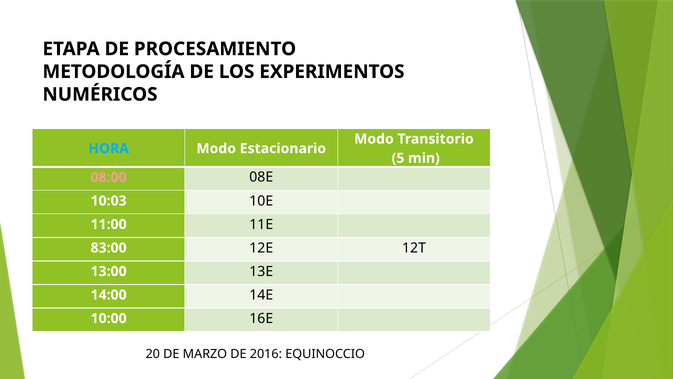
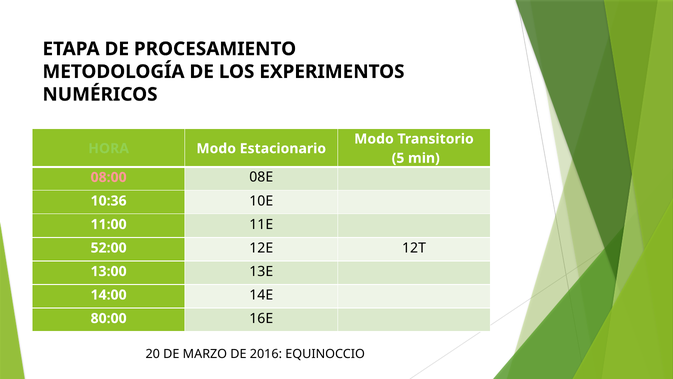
HORA colour: light blue -> light green
10:03: 10:03 -> 10:36
83:00: 83:00 -> 52:00
10:00: 10:00 -> 80:00
